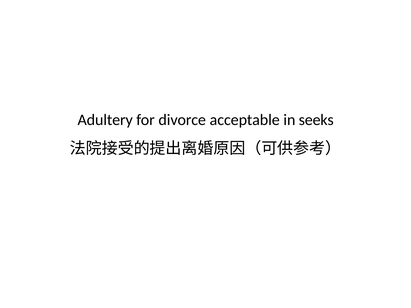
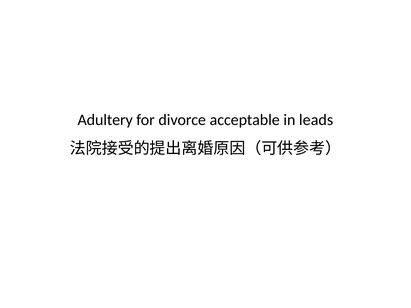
seeks: seeks -> leads
